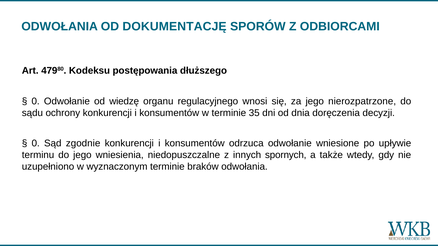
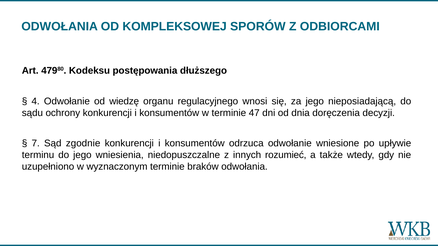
DOKUMENTACJĘ: DOKUMENTACJĘ -> KOMPLEKSOWEJ
0 at (36, 101): 0 -> 4
nierozpatrzone: nierozpatrzone -> nieposiadającą
35: 35 -> 47
0 at (36, 144): 0 -> 7
spornych: spornych -> rozumieć
